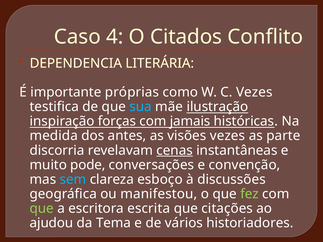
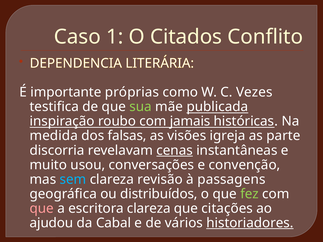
4: 4 -> 1
sua colour: light blue -> light green
ilustração: ilustração -> publicada
forças: forças -> roubo
antes: antes -> falsas
visões vezes: vezes -> igreja
pode: pode -> usou
esboço: esboço -> revisão
discussões: discussões -> passagens
manifestou: manifestou -> distribuídos
que at (42, 209) colour: light green -> pink
escritora escrita: escrita -> clareza
Tema: Tema -> Cabal
historiadores underline: none -> present
